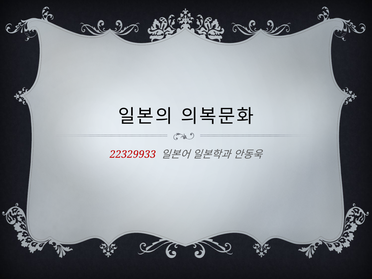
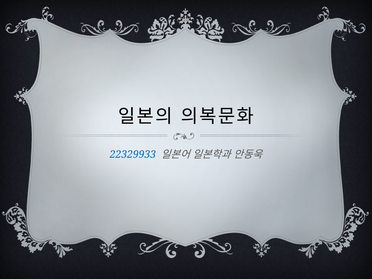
22329933 colour: red -> blue
